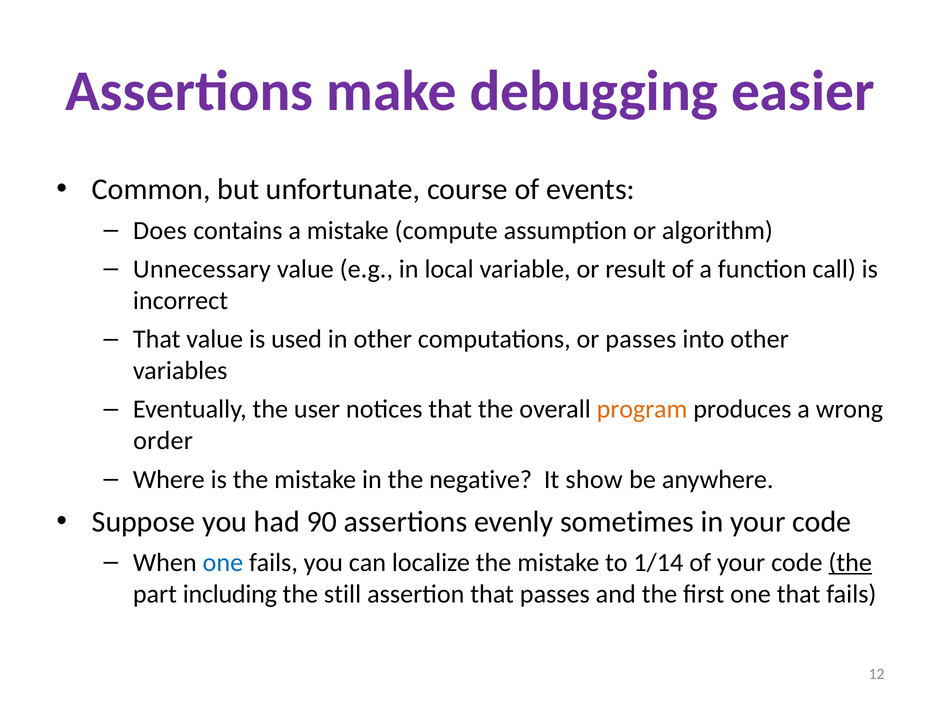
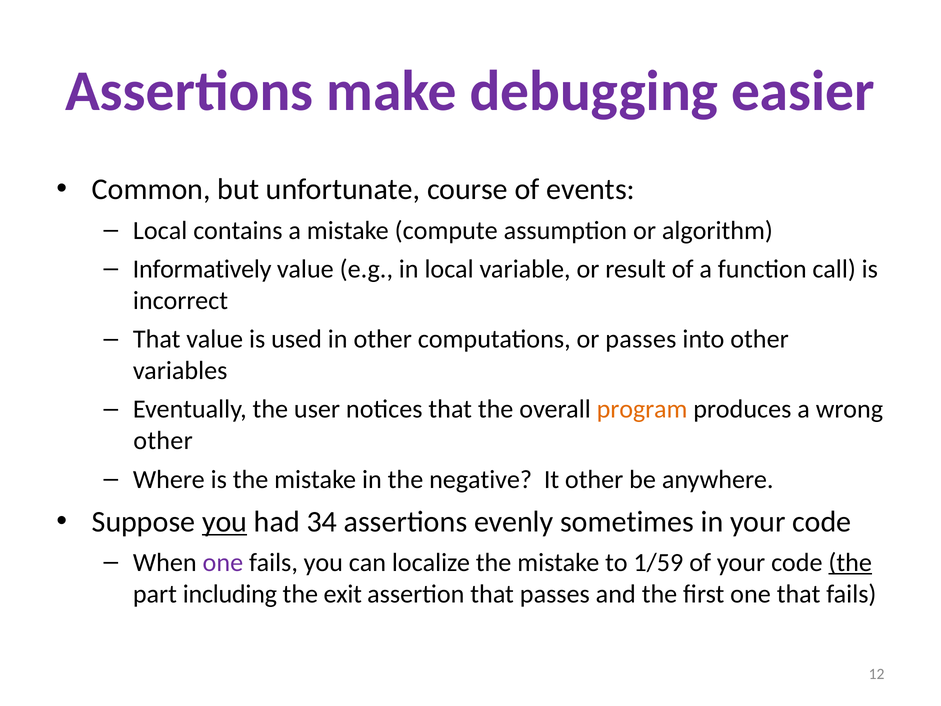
Does at (160, 230): Does -> Local
Unnecessary: Unnecessary -> Informatively
order at (163, 441): order -> other
It show: show -> other
you at (225, 522) underline: none -> present
90: 90 -> 34
one at (223, 562) colour: blue -> purple
1/14: 1/14 -> 1/59
still: still -> exit
